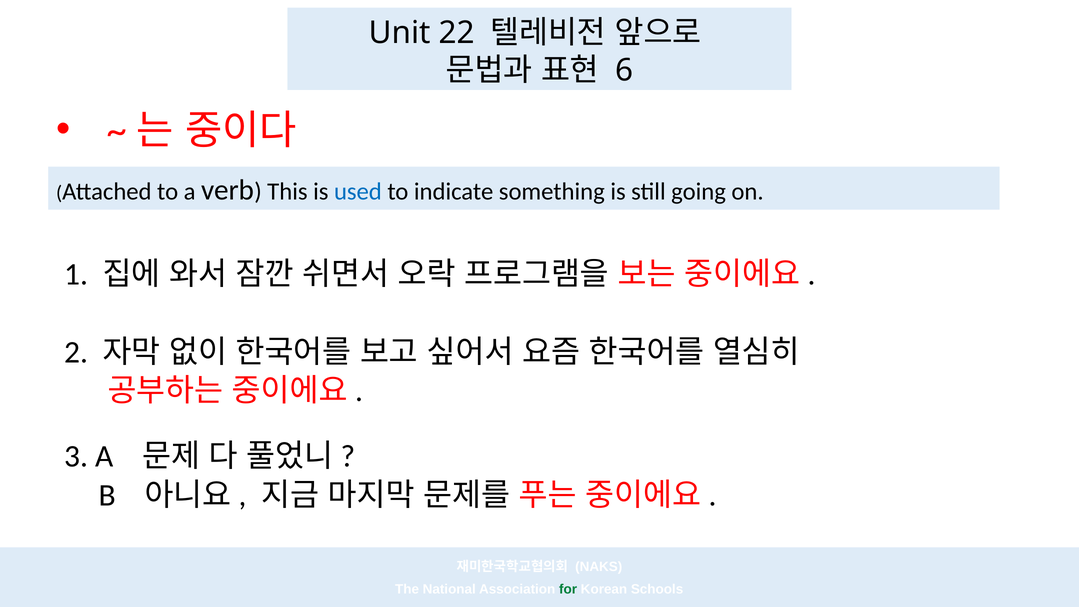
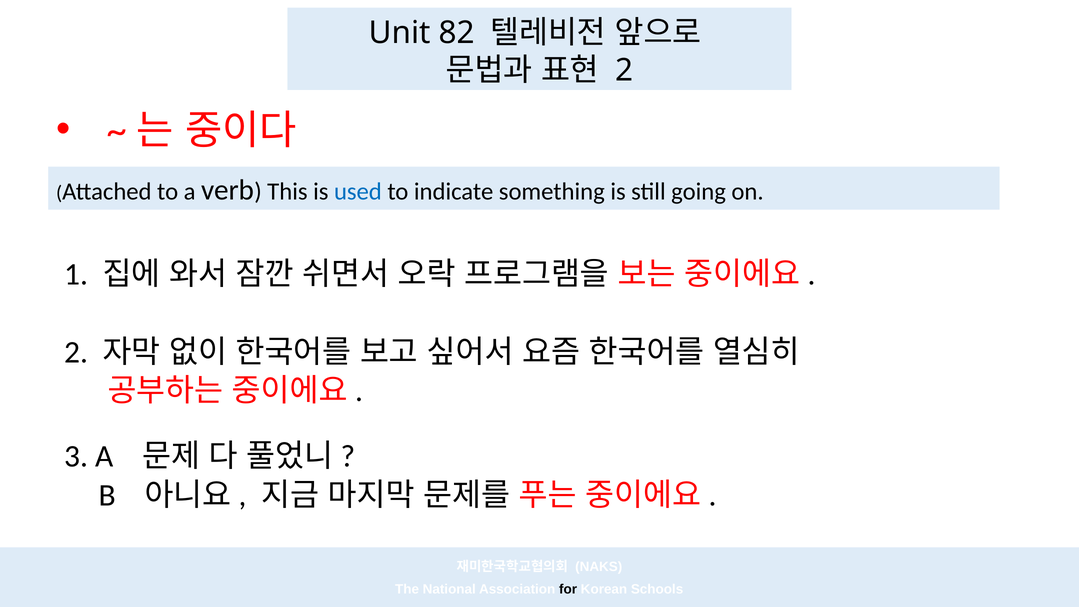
22: 22 -> 82
6 at (624, 71): 6 -> 2
for colour: green -> black
